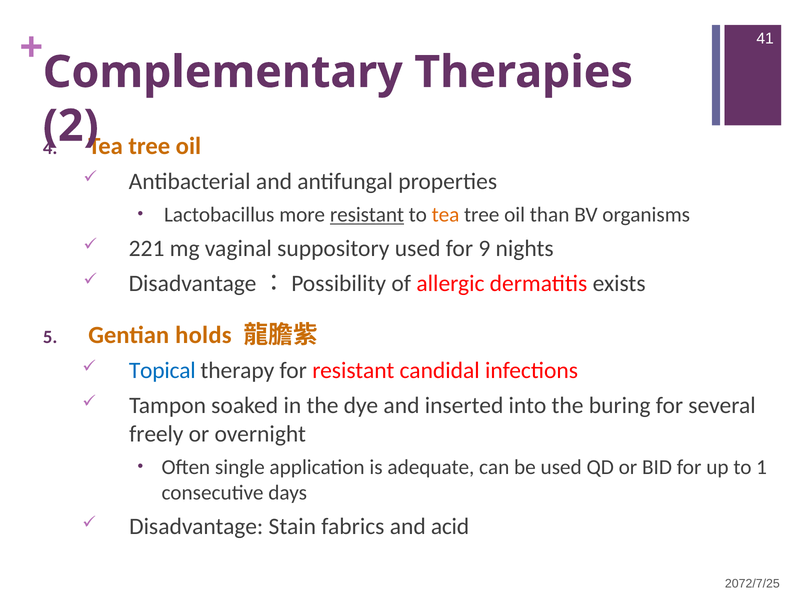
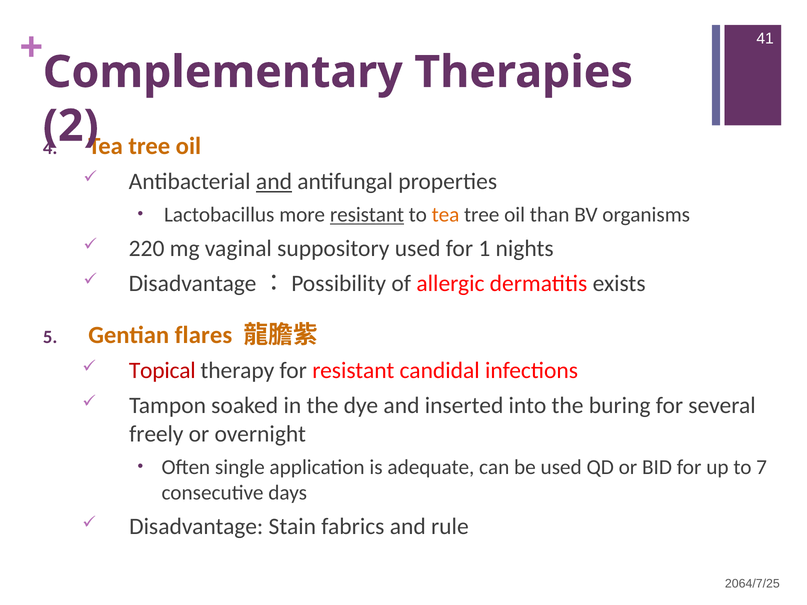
and at (274, 182) underline: none -> present
221: 221 -> 220
9: 9 -> 1
holds: holds -> flares
Topical colour: blue -> red
1: 1 -> 7
acid: acid -> rule
2072/7/25: 2072/7/25 -> 2064/7/25
